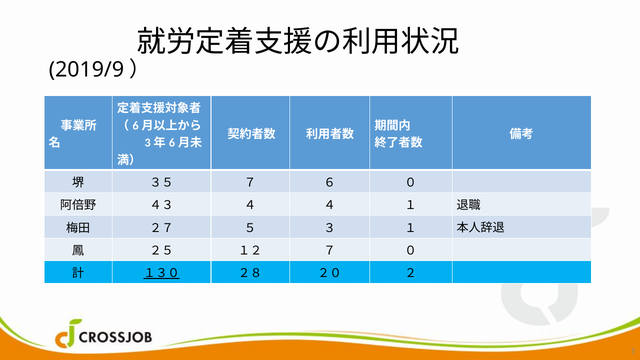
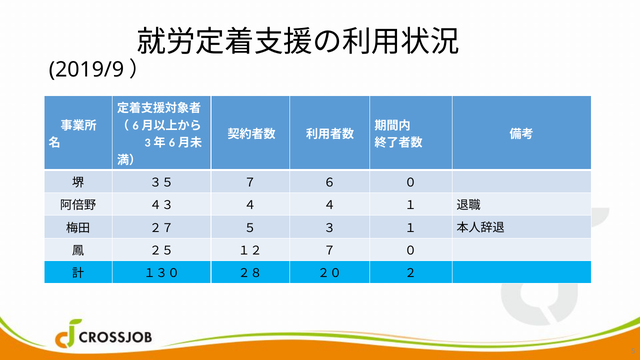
１３０ underline: present -> none
